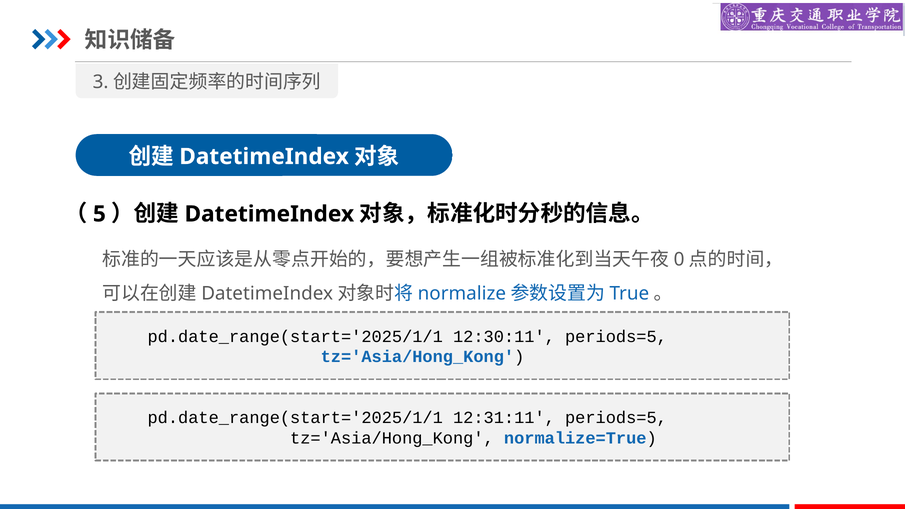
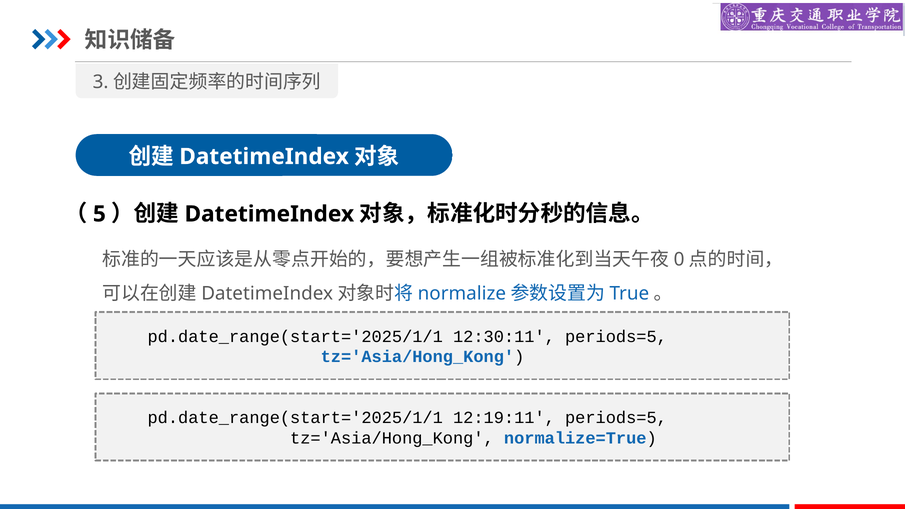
12:31:11: 12:31:11 -> 12:19:11
